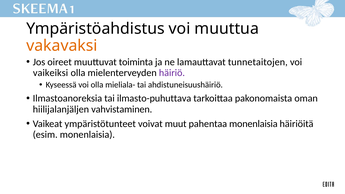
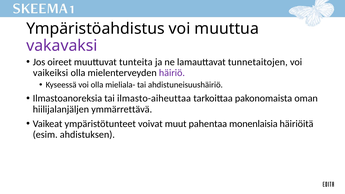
vakavaksi colour: orange -> purple
toiminta: toiminta -> tunteita
ilmasto-puhuttava: ilmasto-puhuttava -> ilmasto-aiheuttaa
vahvistaminen: vahvistaminen -> ymmärrettävä
esim monenlaisia: monenlaisia -> ahdistuksen
